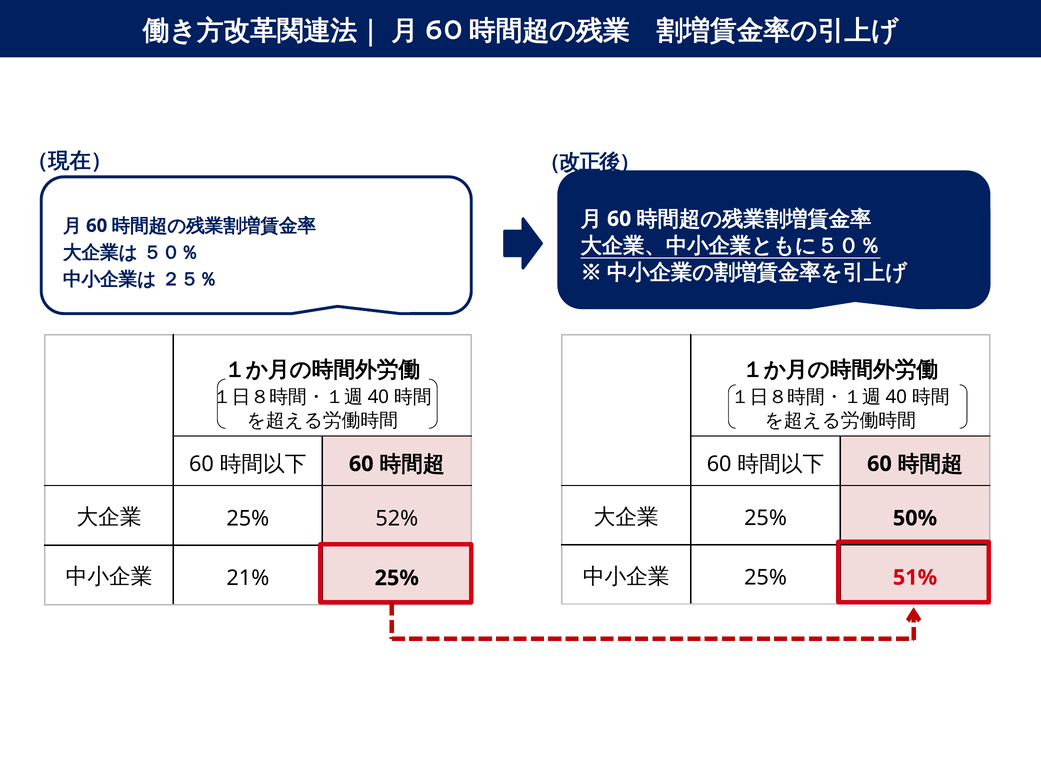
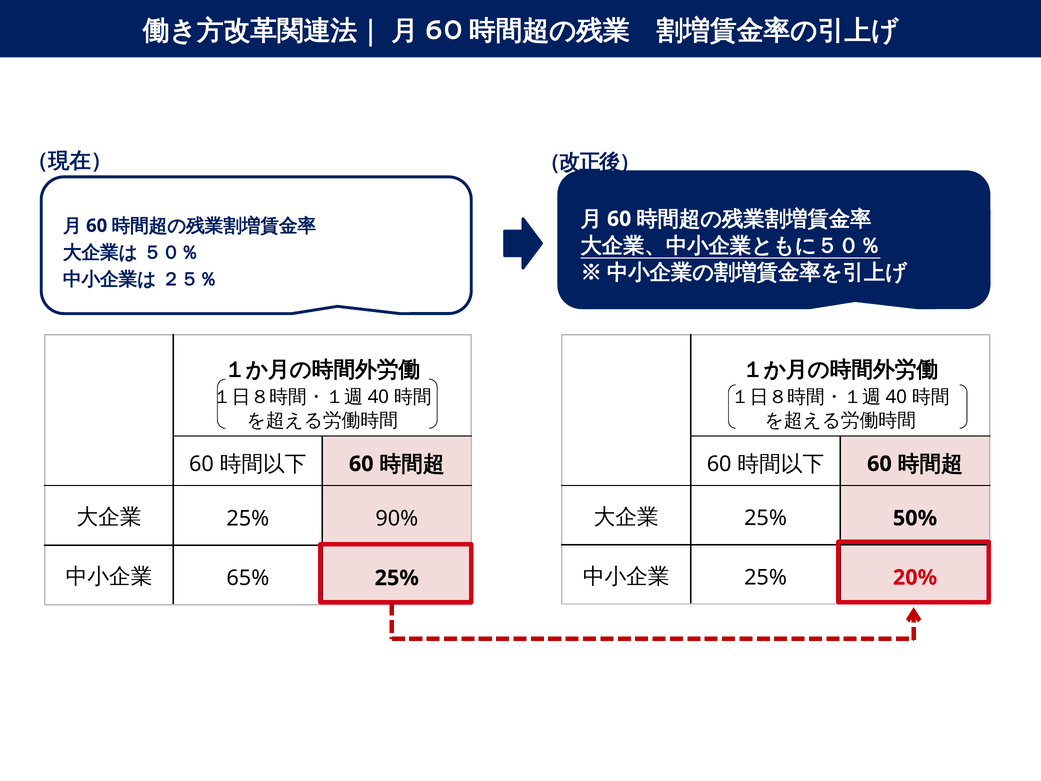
52%: 52% -> 90%
51%: 51% -> 20%
21%: 21% -> 65%
